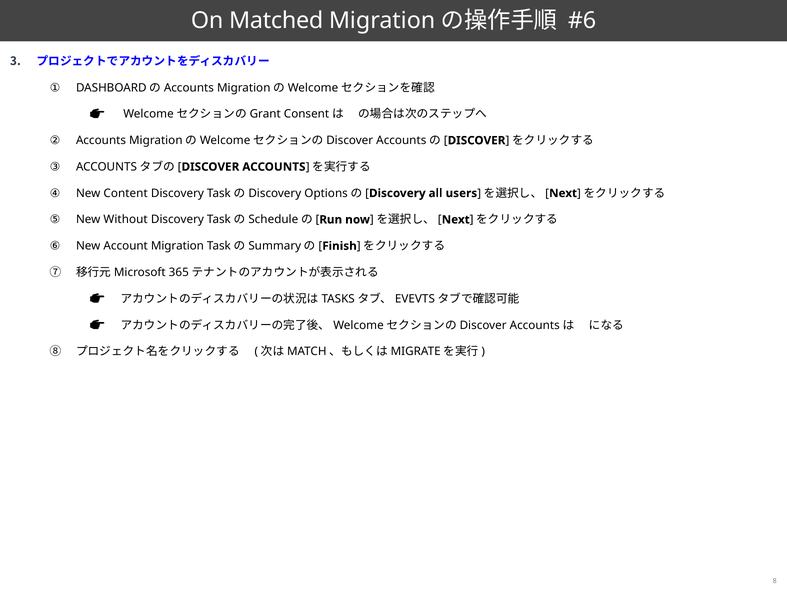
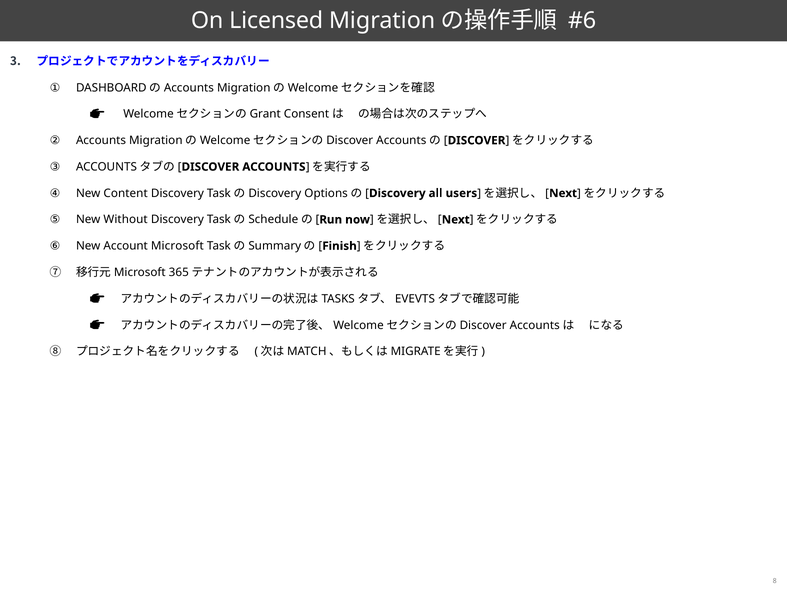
Matched: Matched -> Licensed
Migration: Migration -> Microsoft
